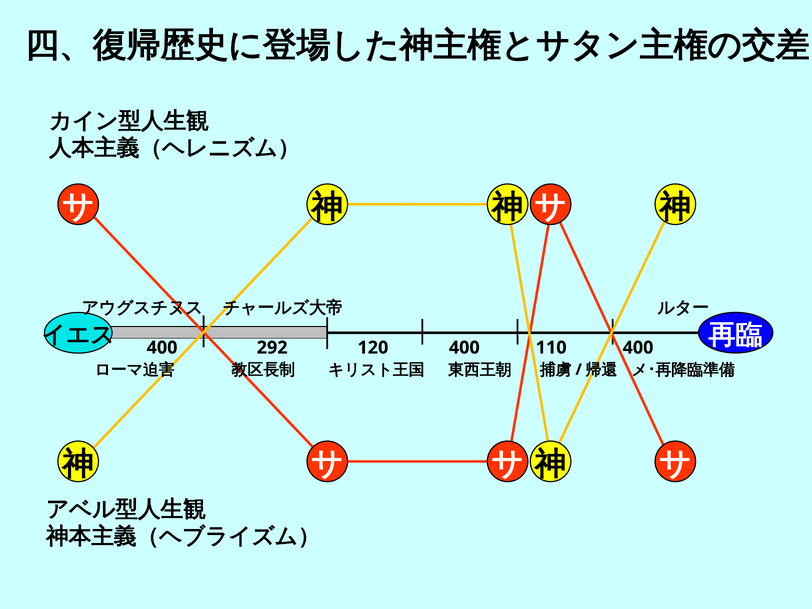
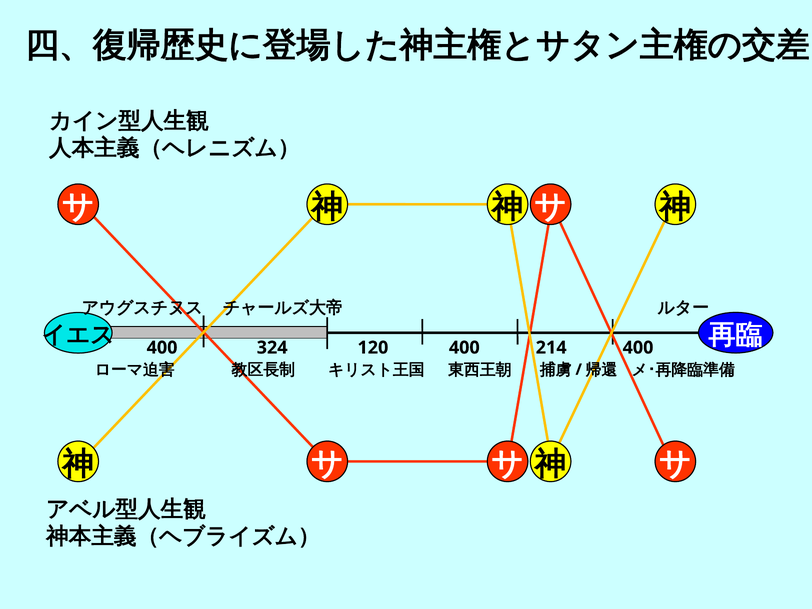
292: 292 -> 324
110: 110 -> 214
